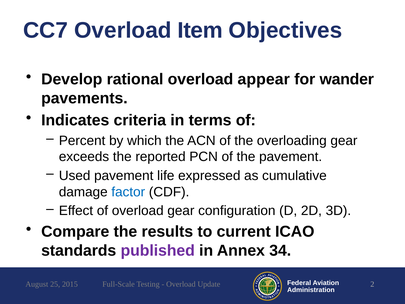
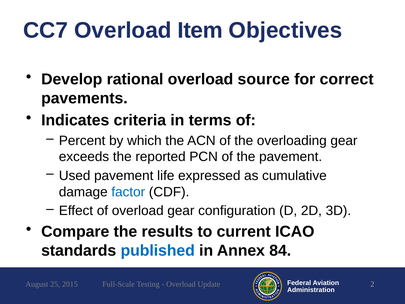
appear: appear -> source
wander: wander -> correct
published colour: purple -> blue
34: 34 -> 84
